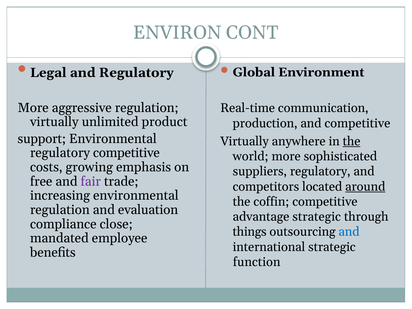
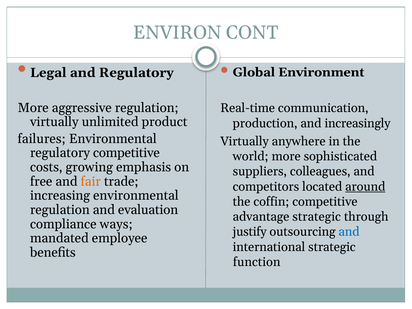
and competitive: competitive -> increasingly
support: support -> failures
the at (352, 141) underline: present -> none
suppliers regulatory: regulatory -> colleagues
fair colour: purple -> orange
close: close -> ways
things: things -> justify
